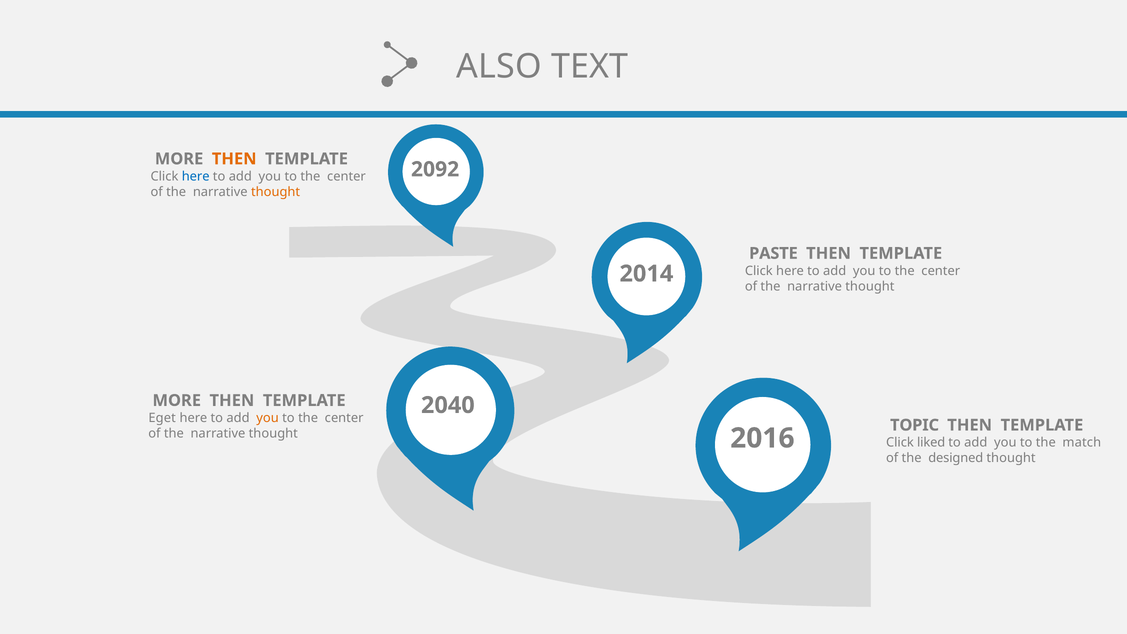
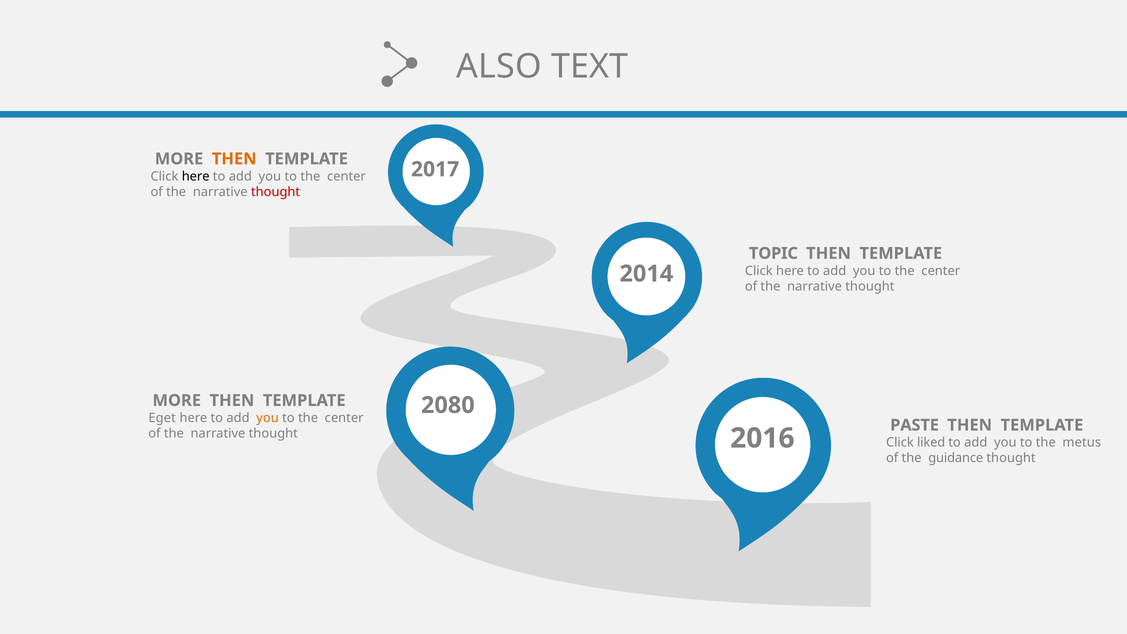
2092: 2092 -> 2017
here at (196, 176) colour: blue -> black
thought at (276, 192) colour: orange -> red
PASTE: PASTE -> TOPIC
2040: 2040 -> 2080
TOPIC: TOPIC -> PASTE
match: match -> metus
designed: designed -> guidance
